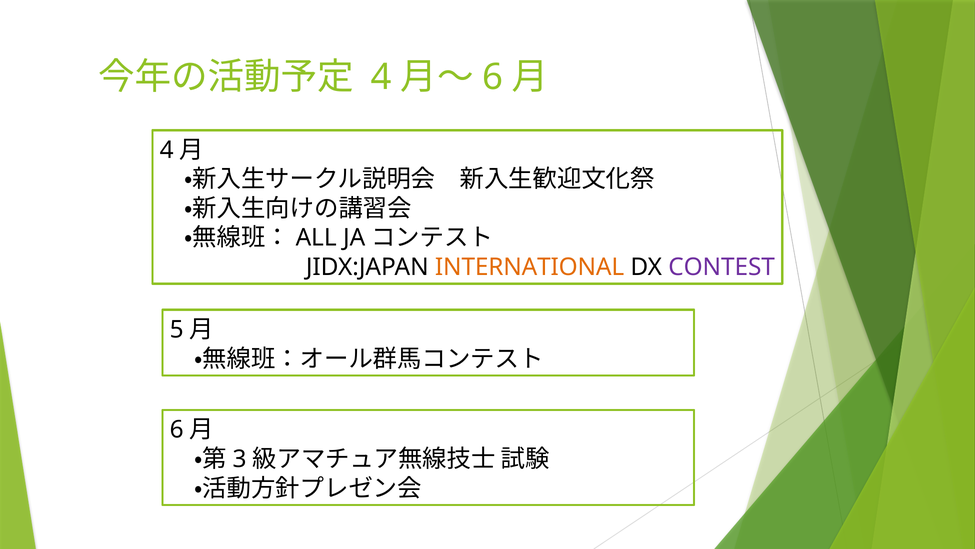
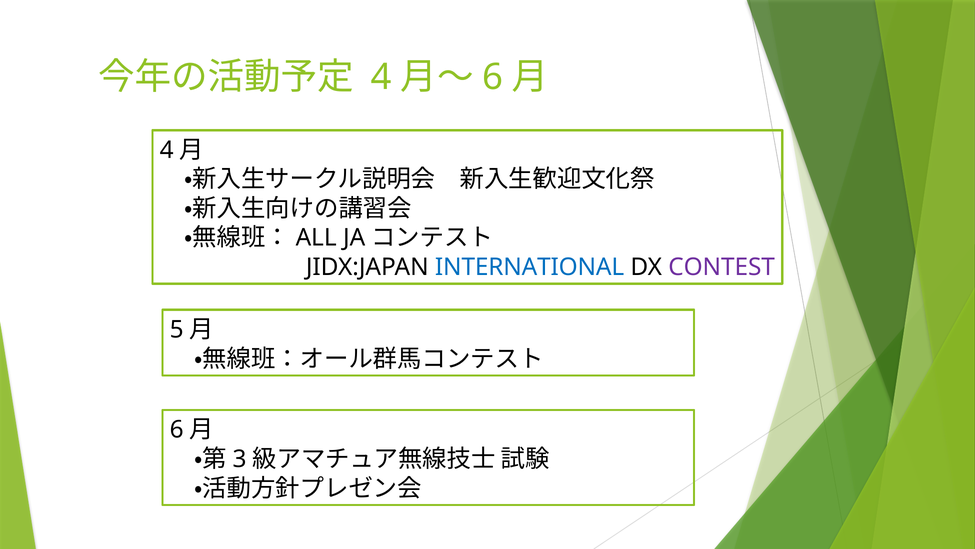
INTERNATIONAL colour: orange -> blue
